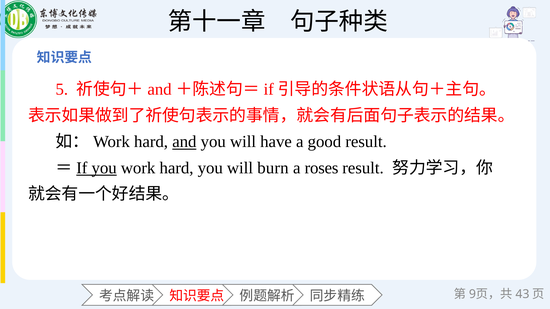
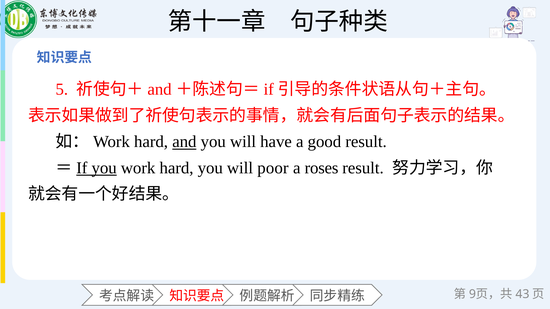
burn: burn -> poor
